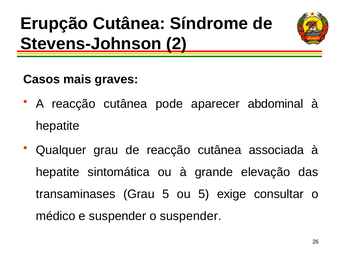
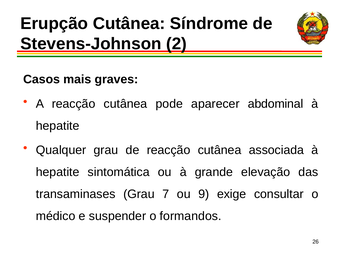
Grau 5: 5 -> 7
ou 5: 5 -> 9
o suspender: suspender -> formandos
